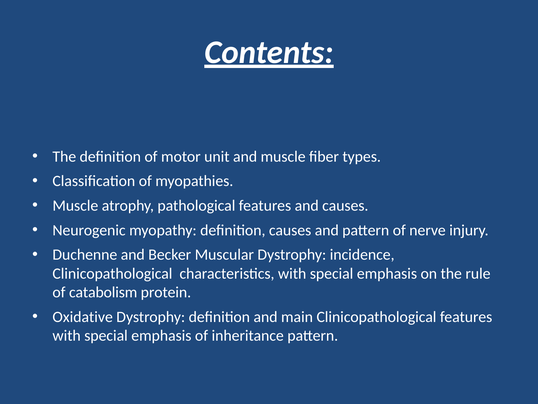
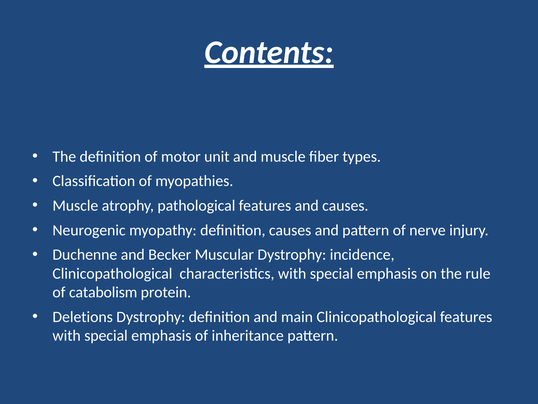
Oxidative: Oxidative -> Deletions
